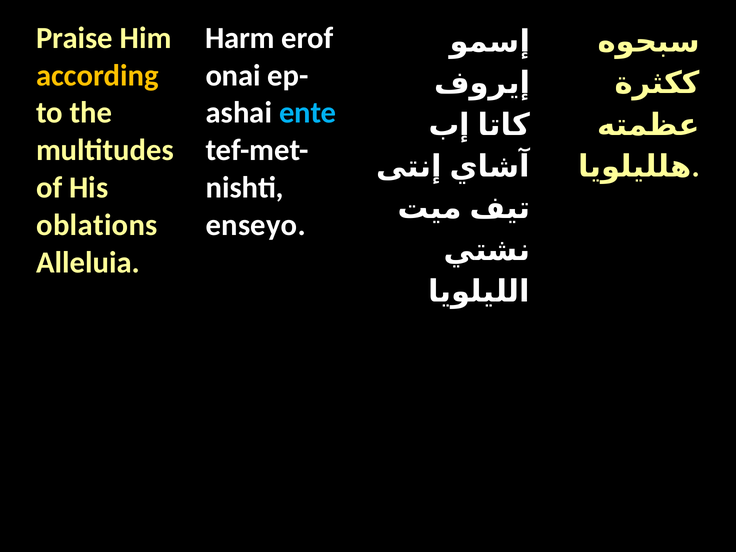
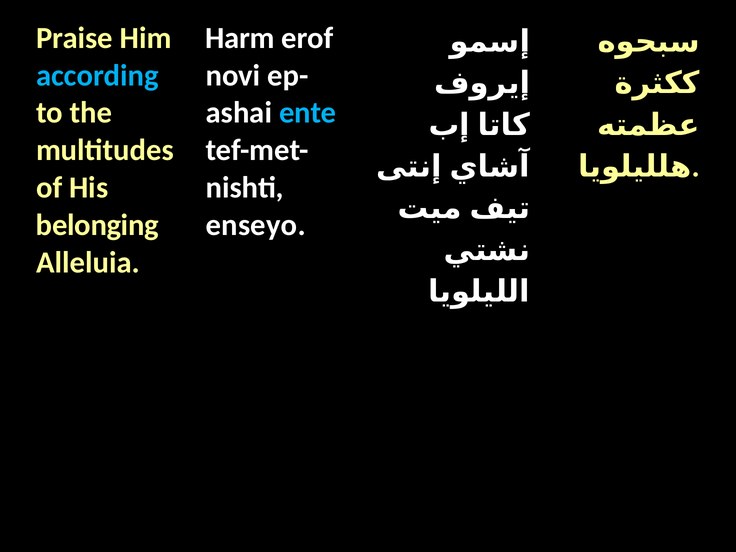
according colour: yellow -> light blue
onai: onai -> novi
oblations: oblations -> belonging
